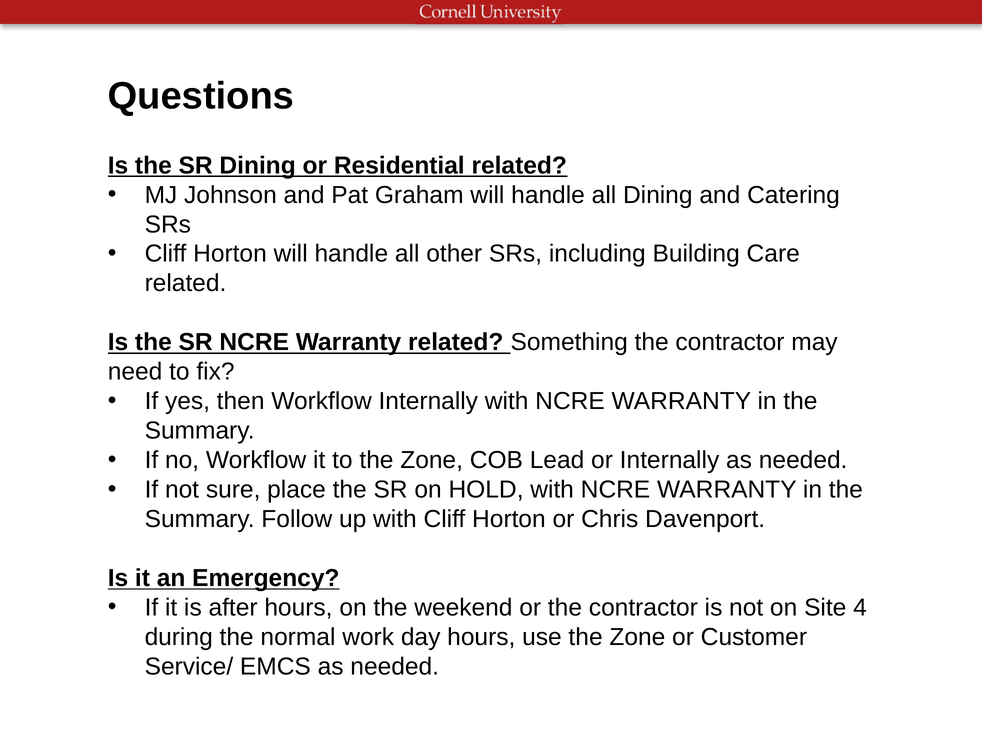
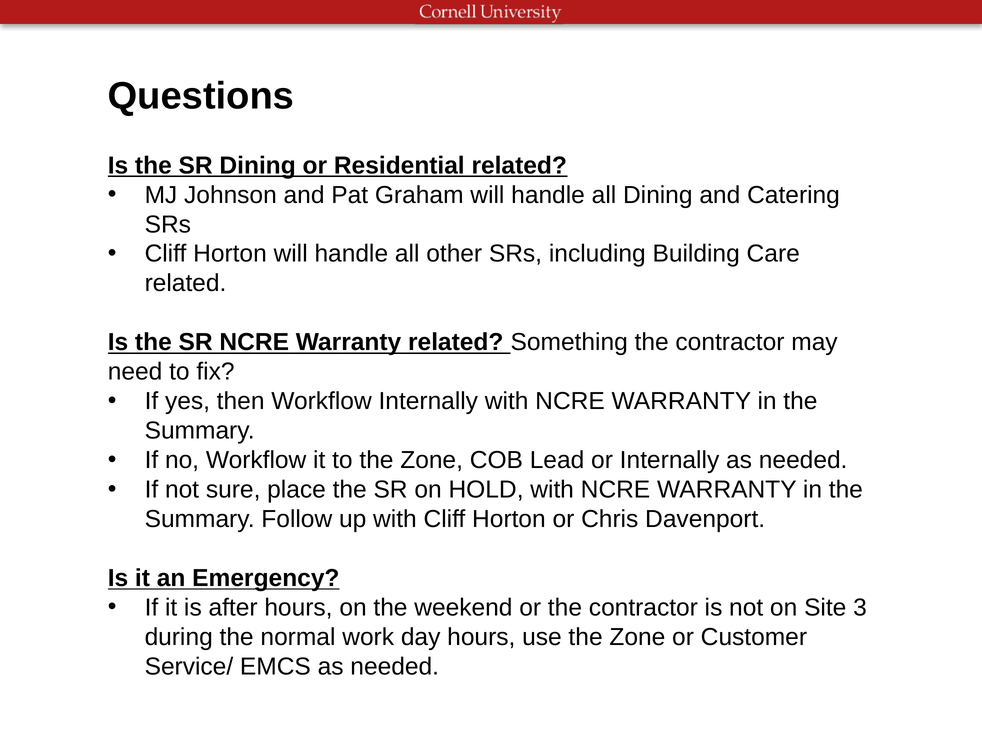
4: 4 -> 3
